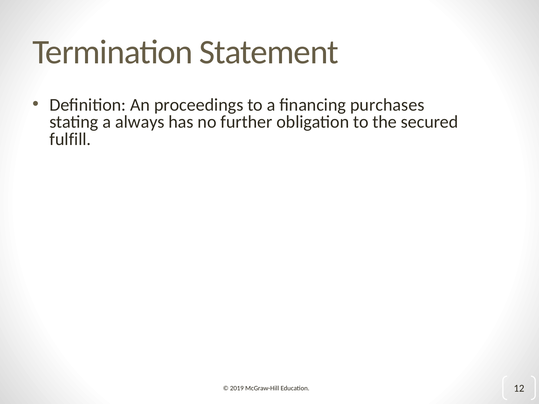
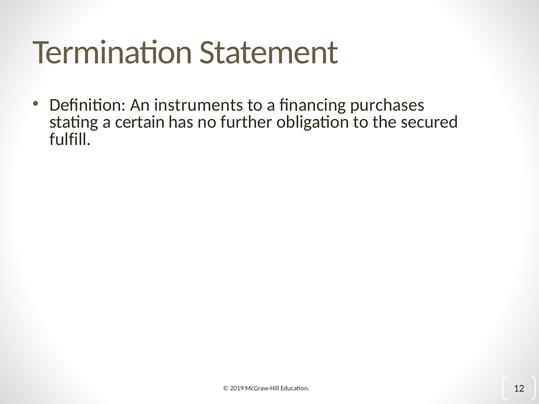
proceedings: proceedings -> instruments
always: always -> certain
